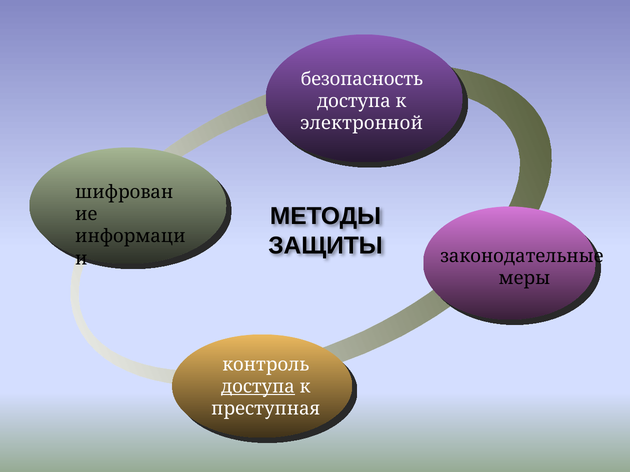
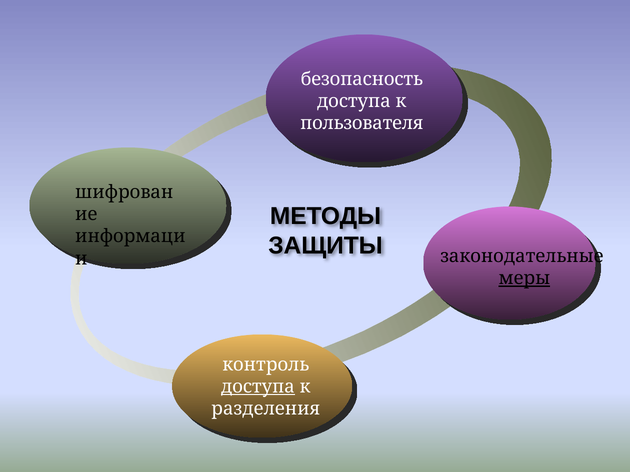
электронной: электронной -> пользователя
меры underline: none -> present
преступная: преступная -> разделения
